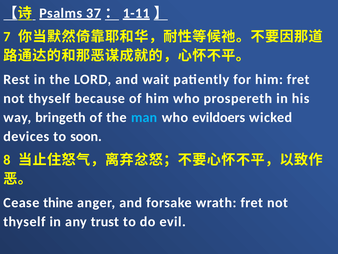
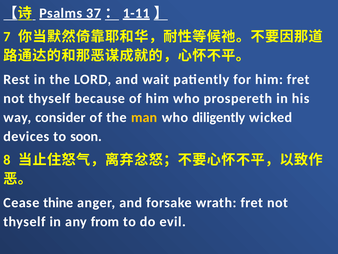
bringeth: bringeth -> consider
man colour: light blue -> yellow
evildoers: evildoers -> diligently
trust: trust -> from
